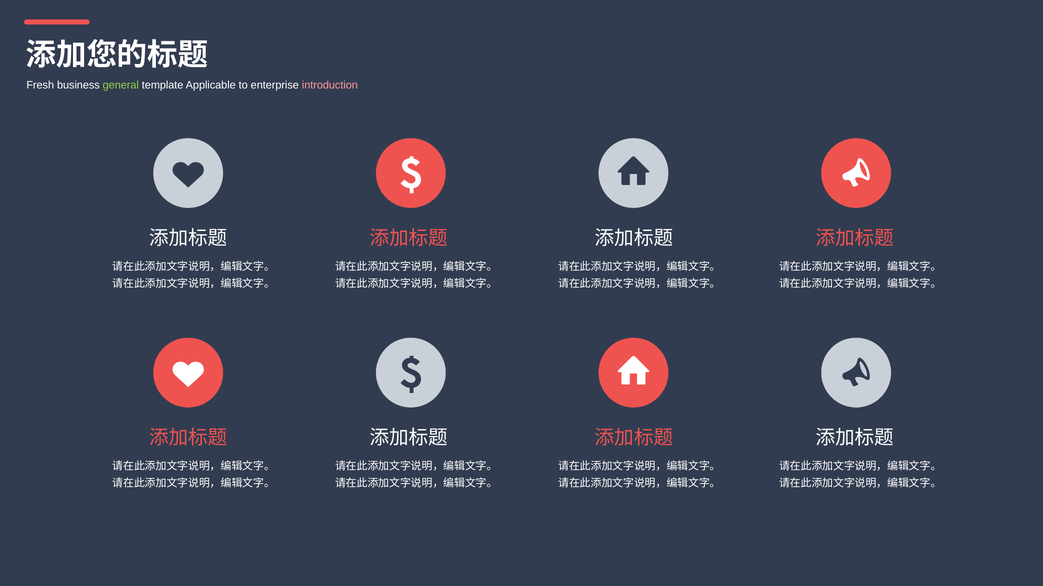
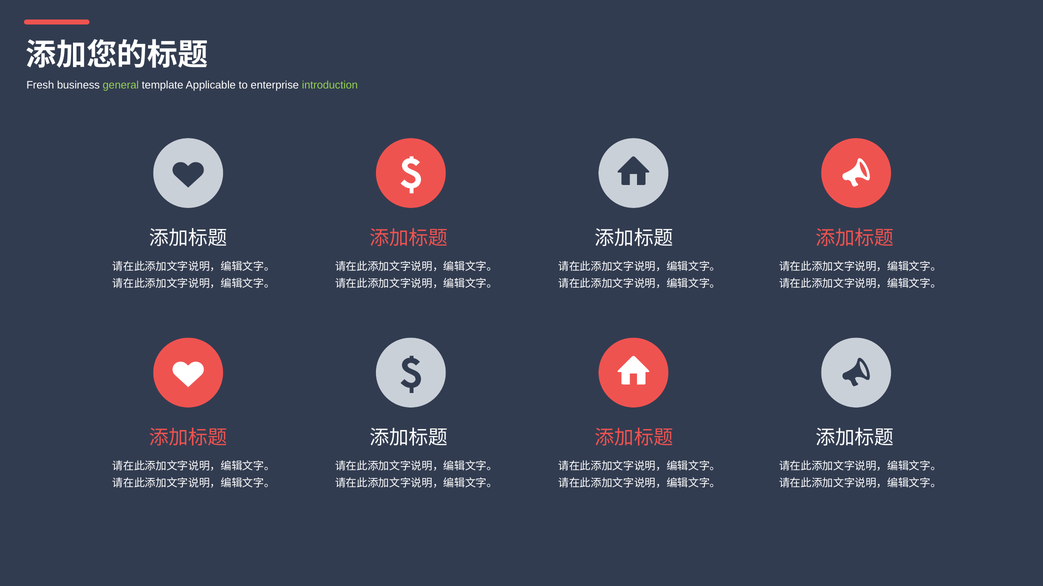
introduction colour: pink -> light green
